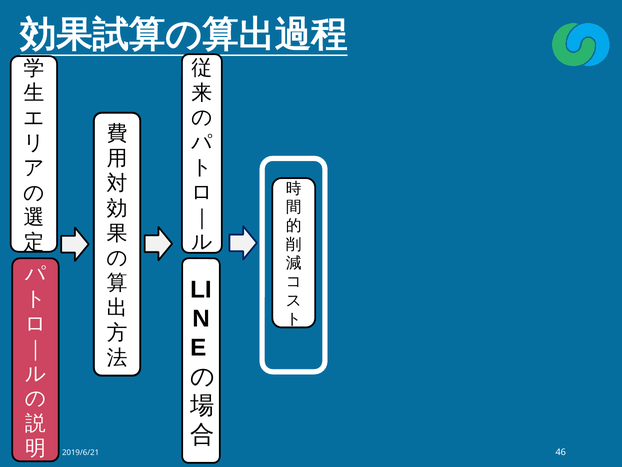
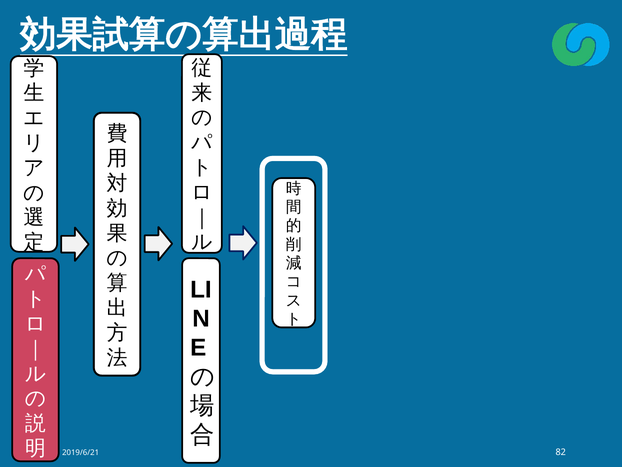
46: 46 -> 82
